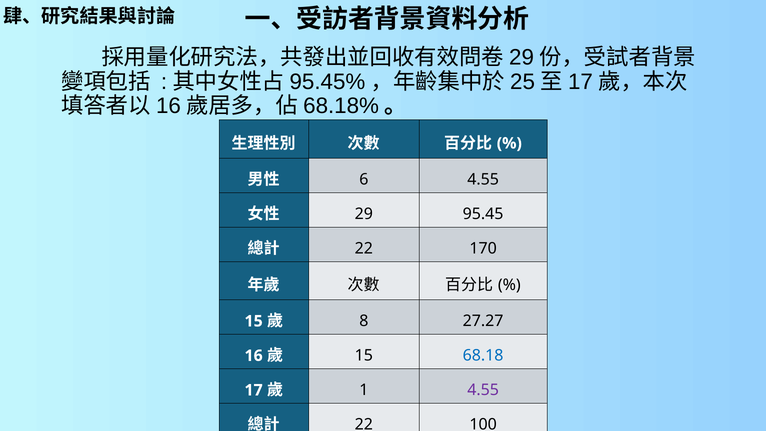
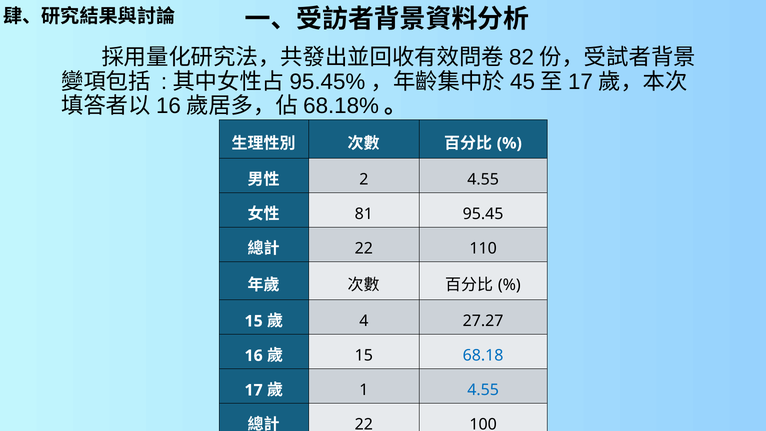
29 at (522, 58): 29 -> 82
25: 25 -> 45
6: 6 -> 2
29 at (364, 214): 29 -> 81
170: 170 -> 110
8: 8 -> 4
4.55 at (483, 390) colour: purple -> blue
